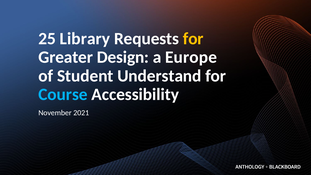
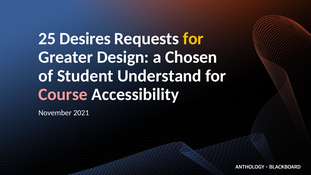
Library: Library -> Desires
Europe: Europe -> Chosen
Course colour: light blue -> pink
